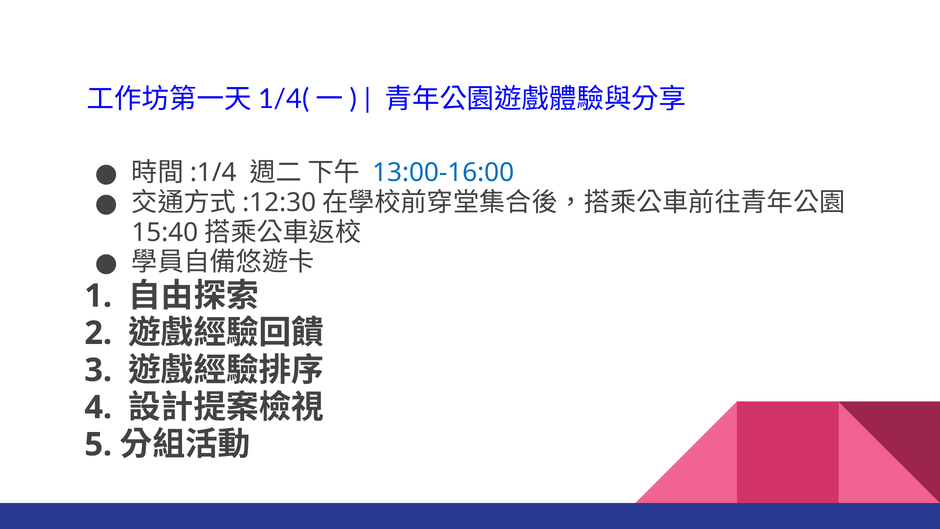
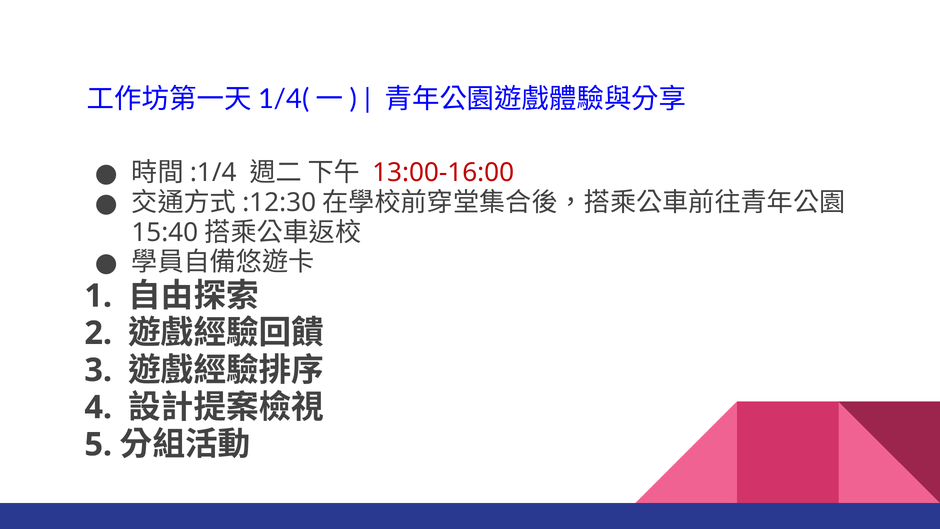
13:00-16:00 colour: blue -> red
